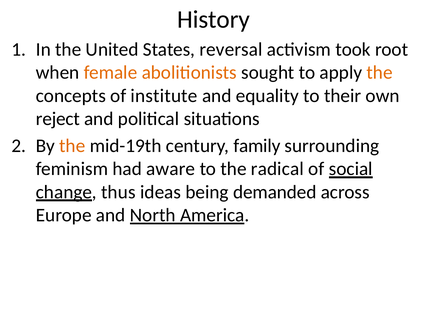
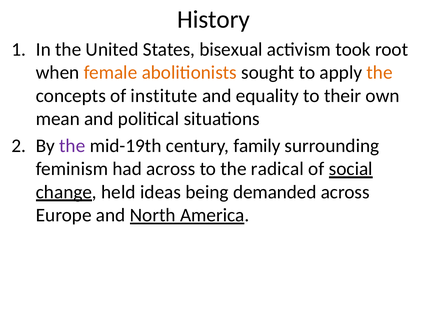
reversal: reversal -> bisexual
reject: reject -> mean
the at (72, 146) colour: orange -> purple
had aware: aware -> across
thus: thus -> held
